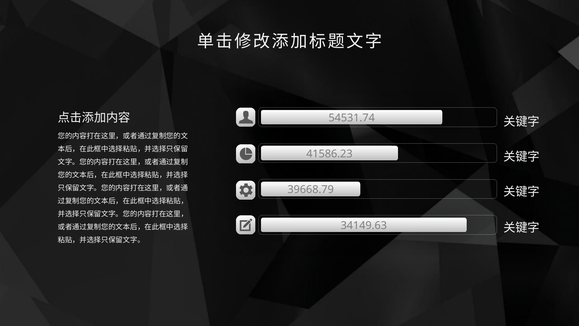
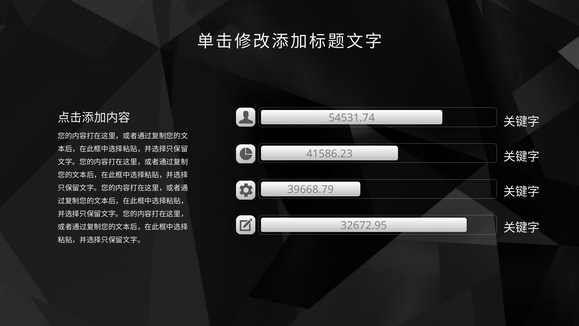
34149.63: 34149.63 -> 32672.95
